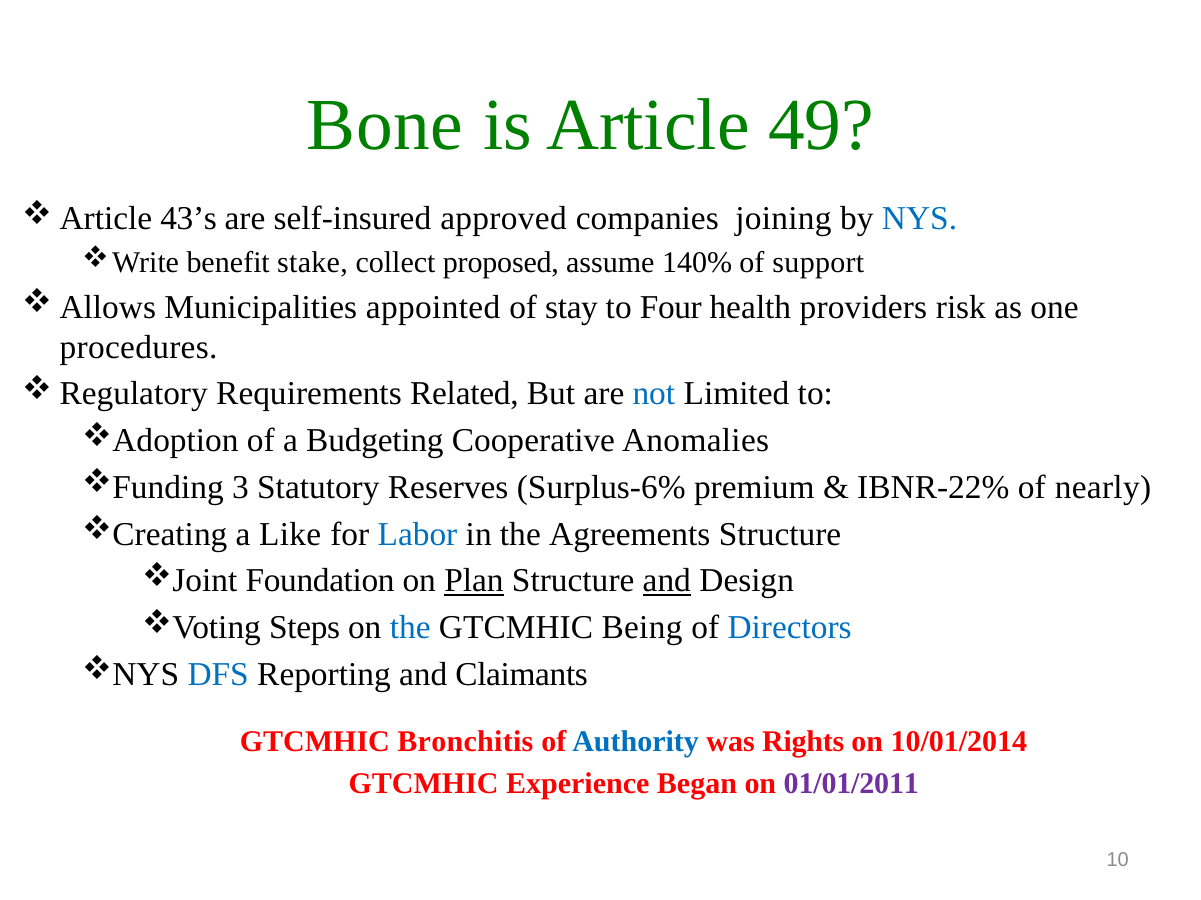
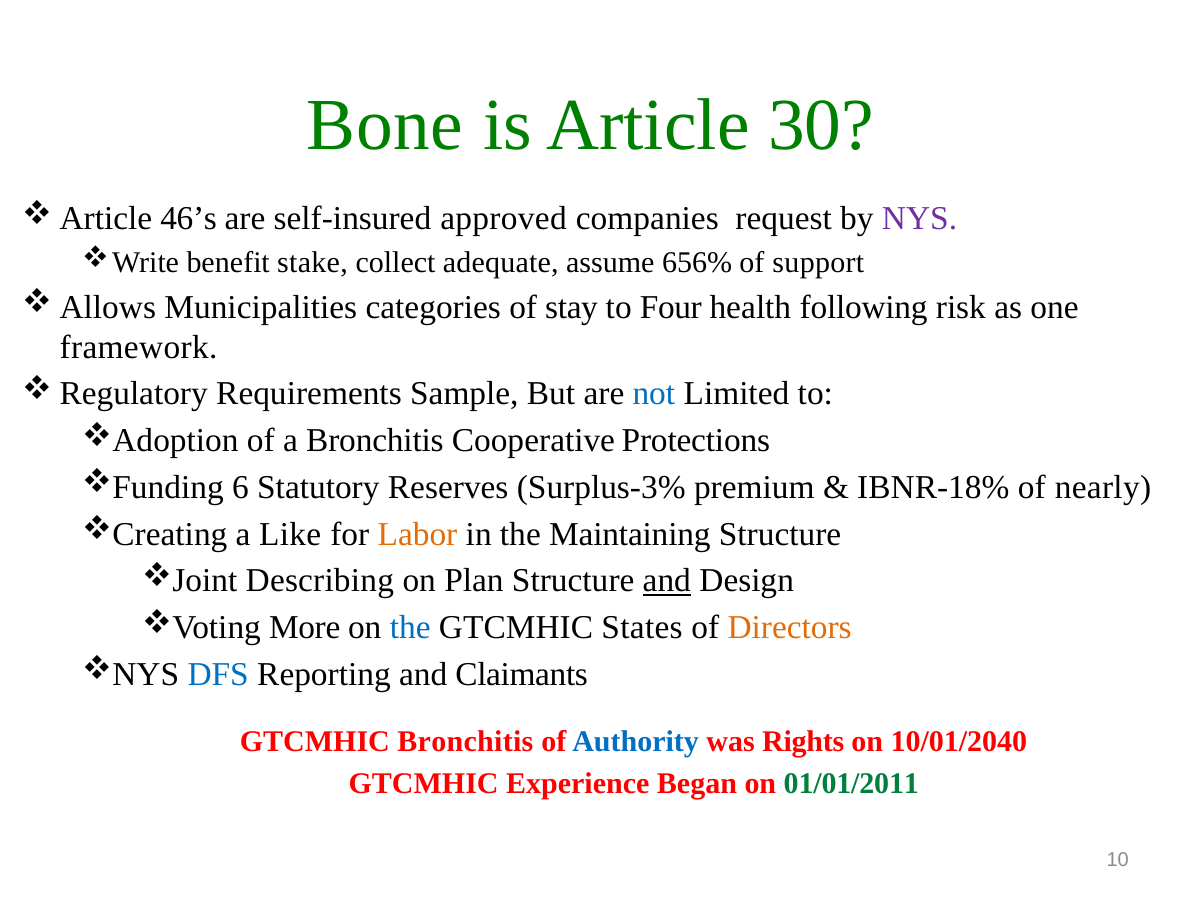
49: 49 -> 30
43’s: 43’s -> 46’s
joining: joining -> request
NYS colour: blue -> purple
proposed: proposed -> adequate
140%: 140% -> 656%
appointed: appointed -> categories
providers: providers -> following
procedures: procedures -> framework
Related: Related -> Sample
a Budgeting: Budgeting -> Bronchitis
Anomalies: Anomalies -> Protections
3: 3 -> 6
Surplus-6%: Surplus-6% -> Surplus-3%
IBNR-22%: IBNR-22% -> IBNR-18%
Labor colour: blue -> orange
Agreements: Agreements -> Maintaining
Foundation: Foundation -> Describing
Plan underline: present -> none
Steps: Steps -> More
Being: Being -> States
Directors colour: blue -> orange
10/01/2014: 10/01/2014 -> 10/01/2040
01/01/2011 colour: purple -> green
